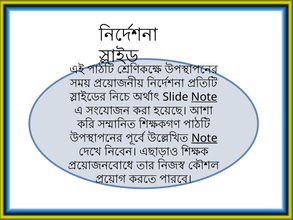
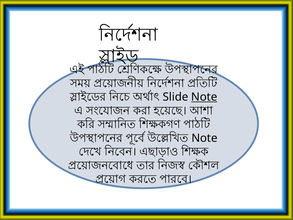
Note at (204, 138) underline: present -> none
